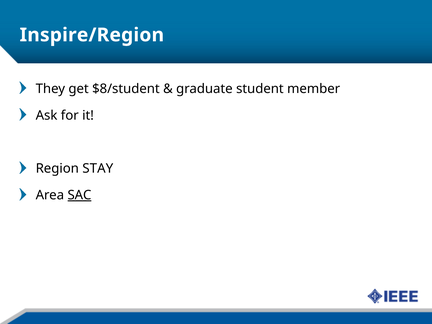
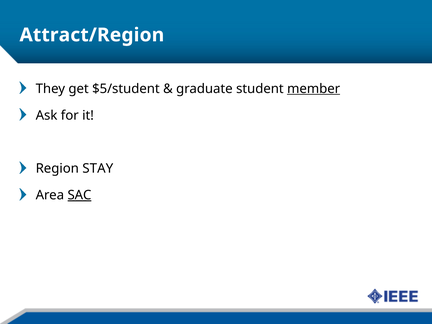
Inspire/Region: Inspire/Region -> Attract/Region
$8/student: $8/student -> $5/student
member underline: none -> present
